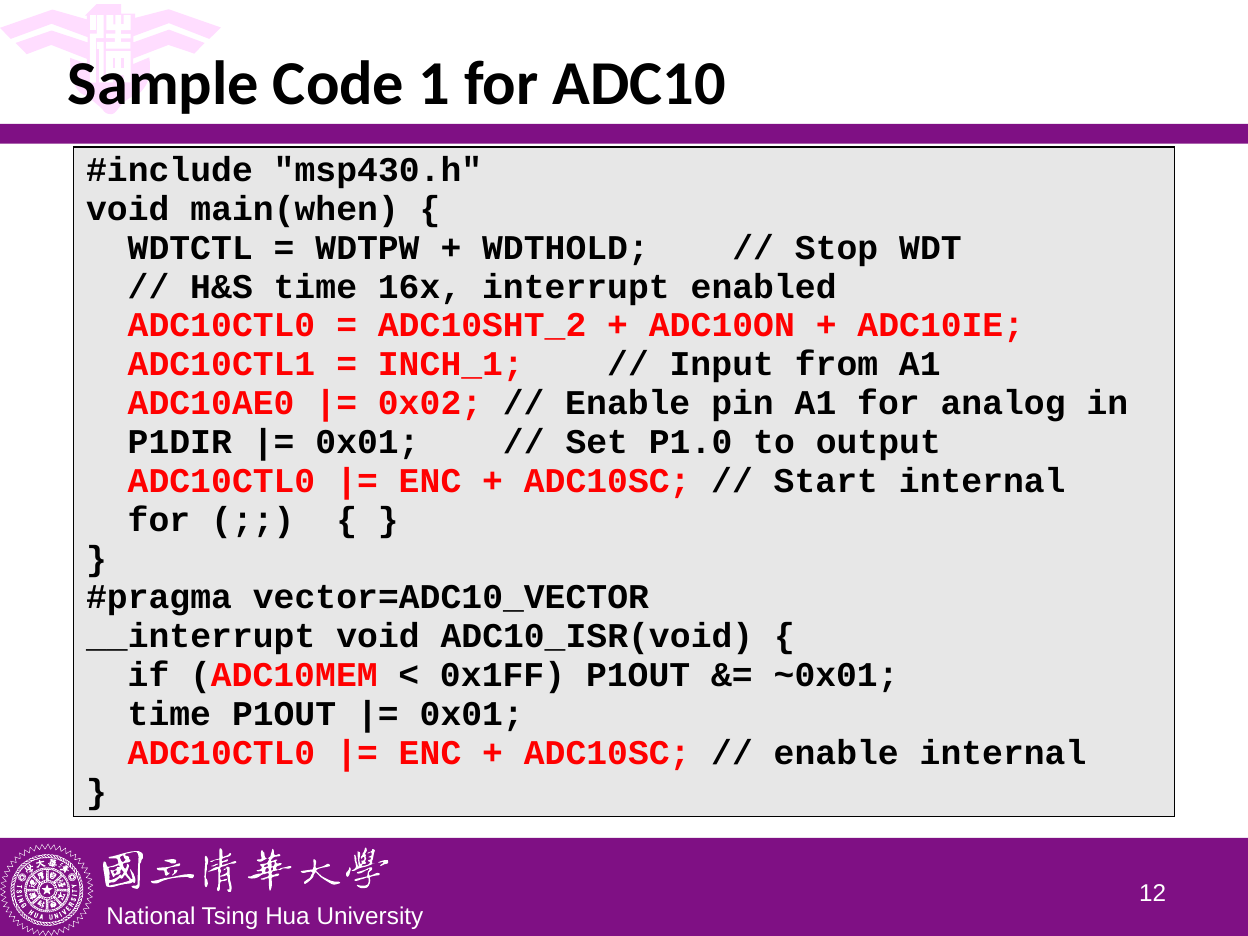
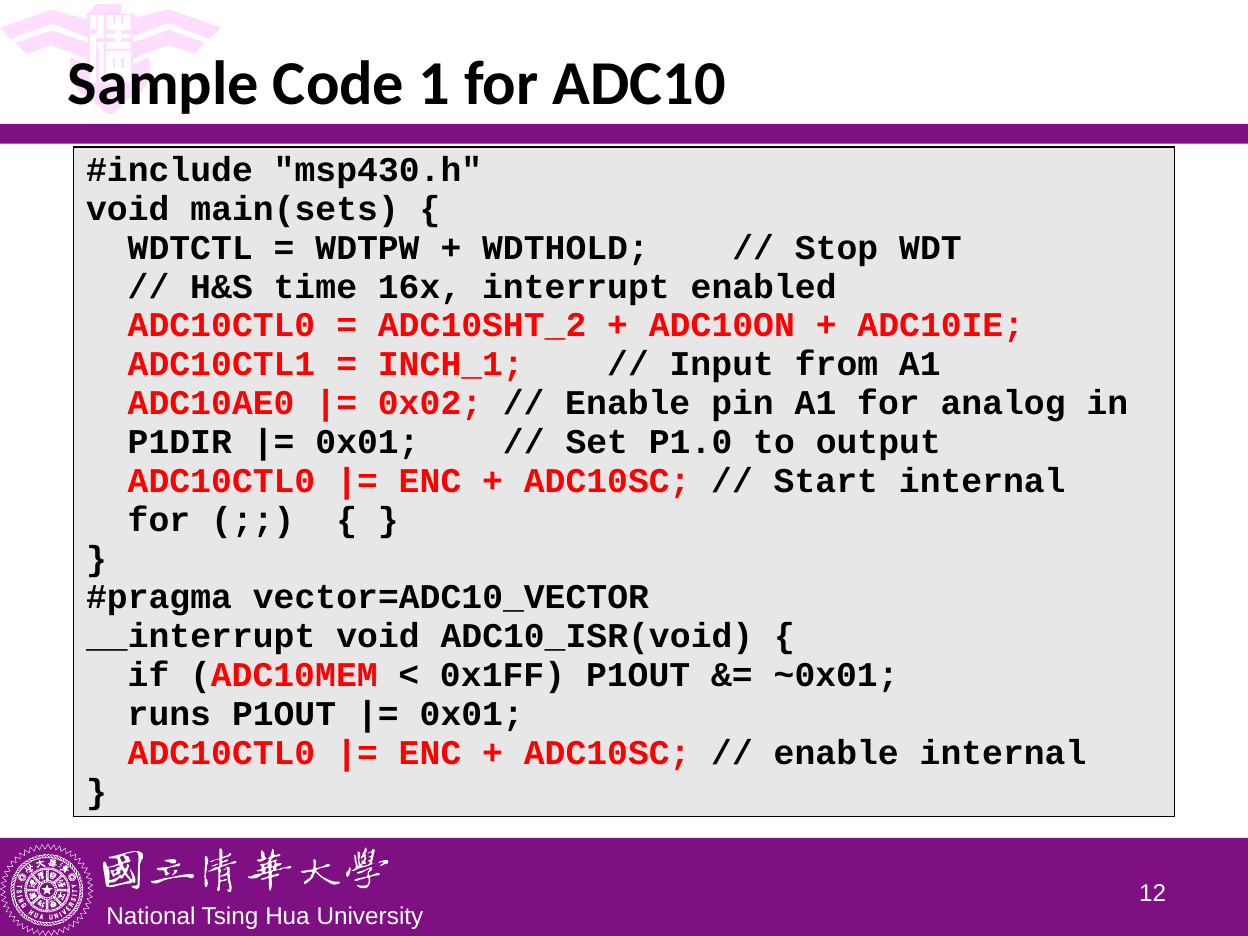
main(when: main(when -> main(sets
time at (169, 714): time -> runs
